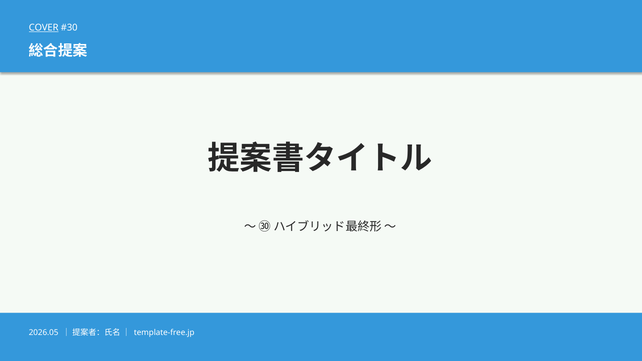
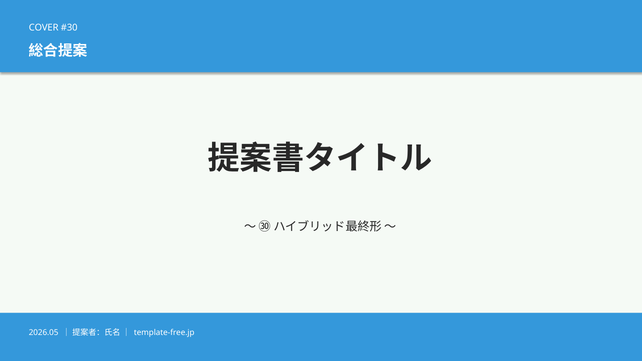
COVER underline: present -> none
